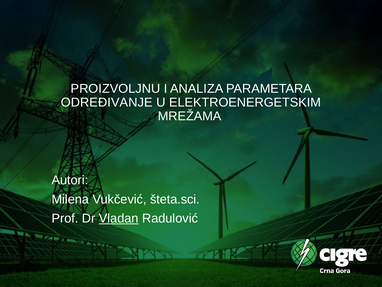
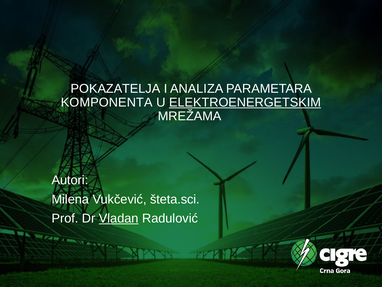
PROIZVOLJNU: PROIZVOLJNU -> POKAZATELJA
ODREĐIVANJE: ODREĐIVANJE -> KOMPONENTA
ELEKTROENERGETSKIM underline: none -> present
